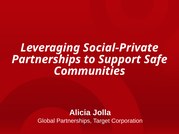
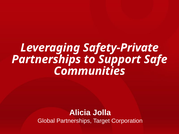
Social-Private: Social-Private -> Safety-Private
